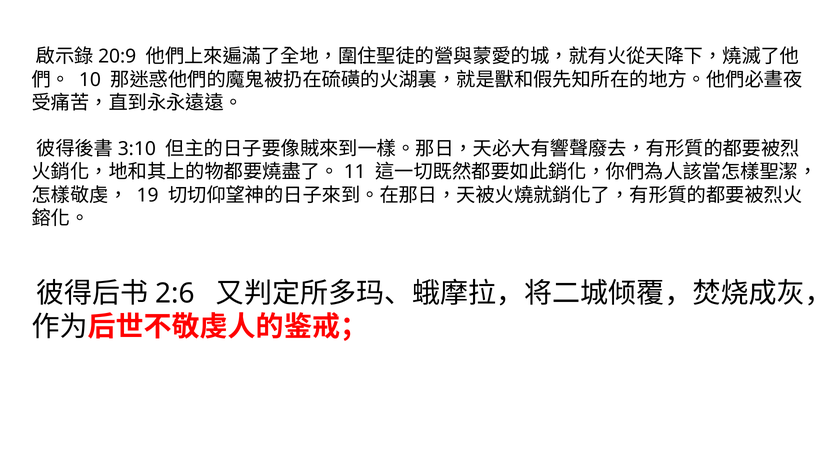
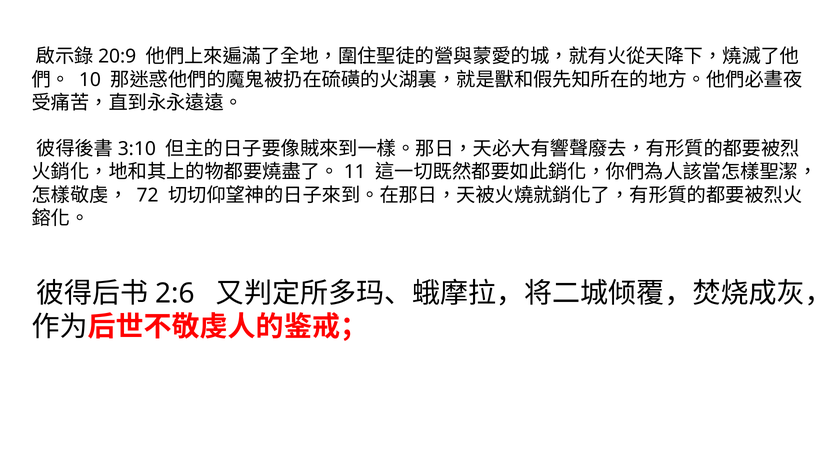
19: 19 -> 72
